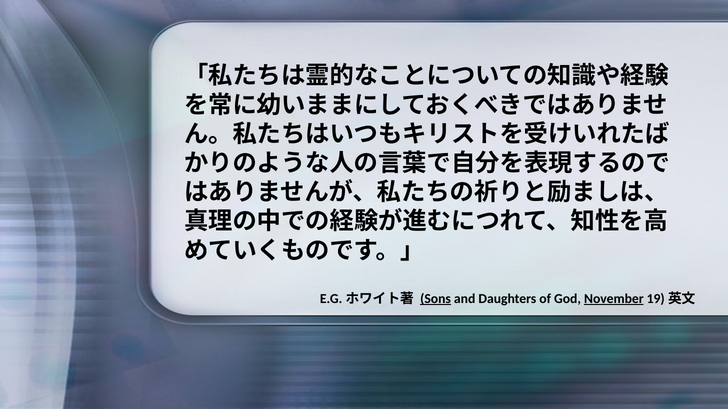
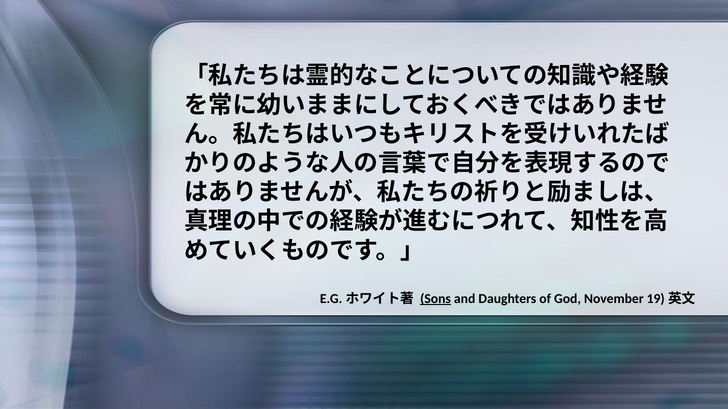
November underline: present -> none
